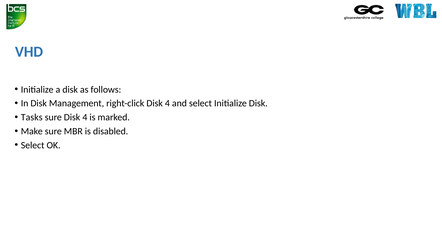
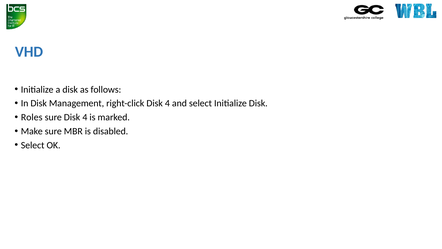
Tasks: Tasks -> Roles
